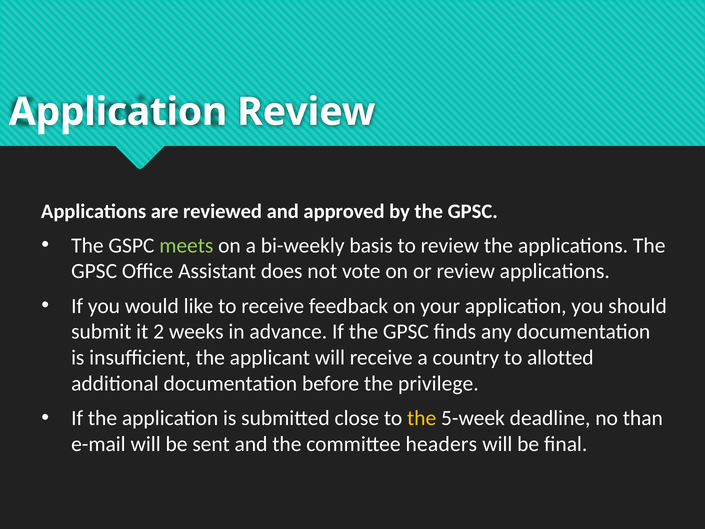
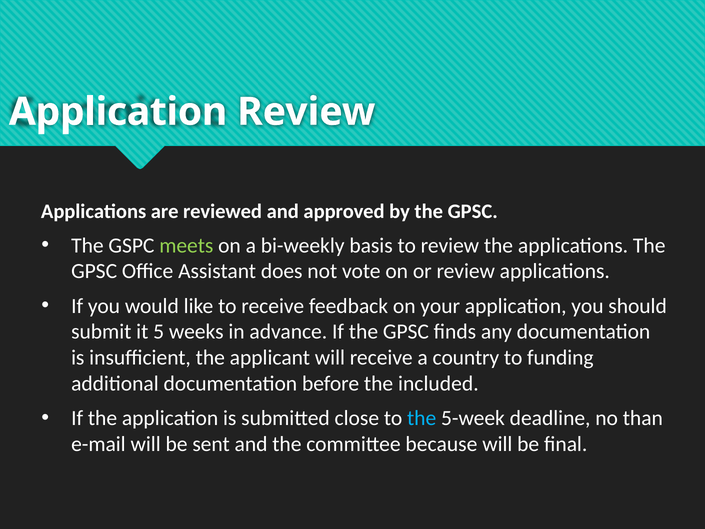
2: 2 -> 5
allotted: allotted -> funding
privilege: privilege -> included
the at (422, 418) colour: yellow -> light blue
headers: headers -> because
